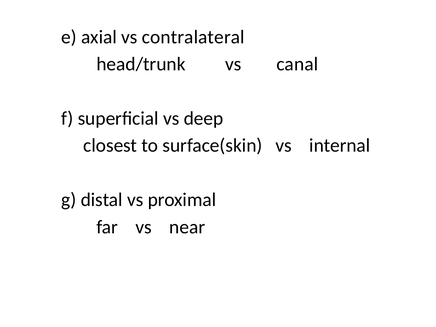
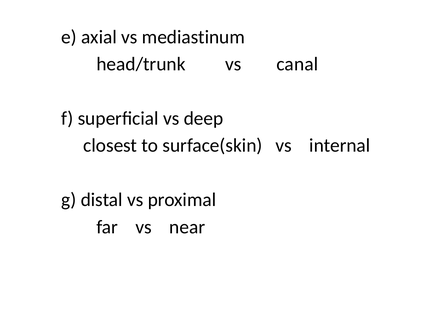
contralateral: contralateral -> mediastinum
